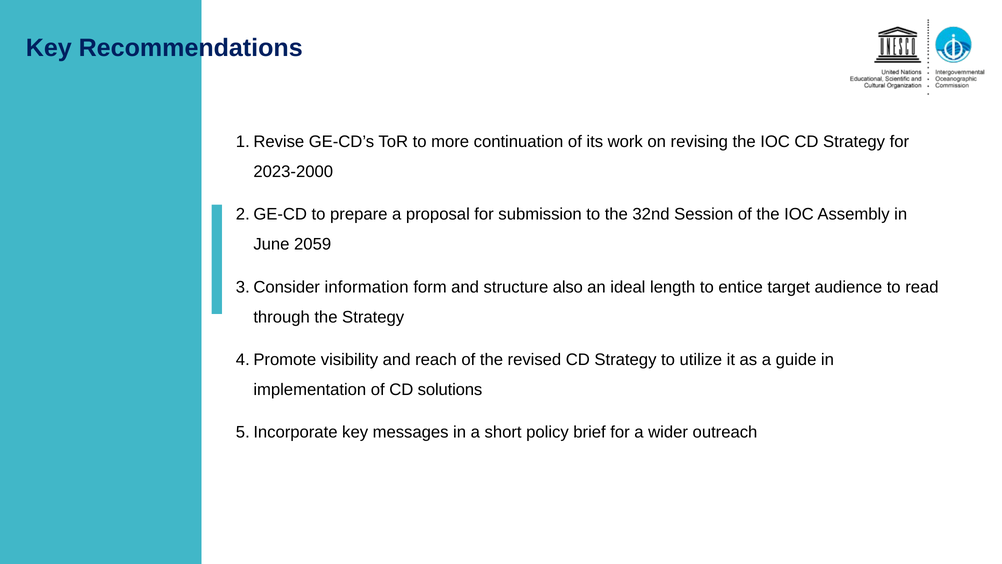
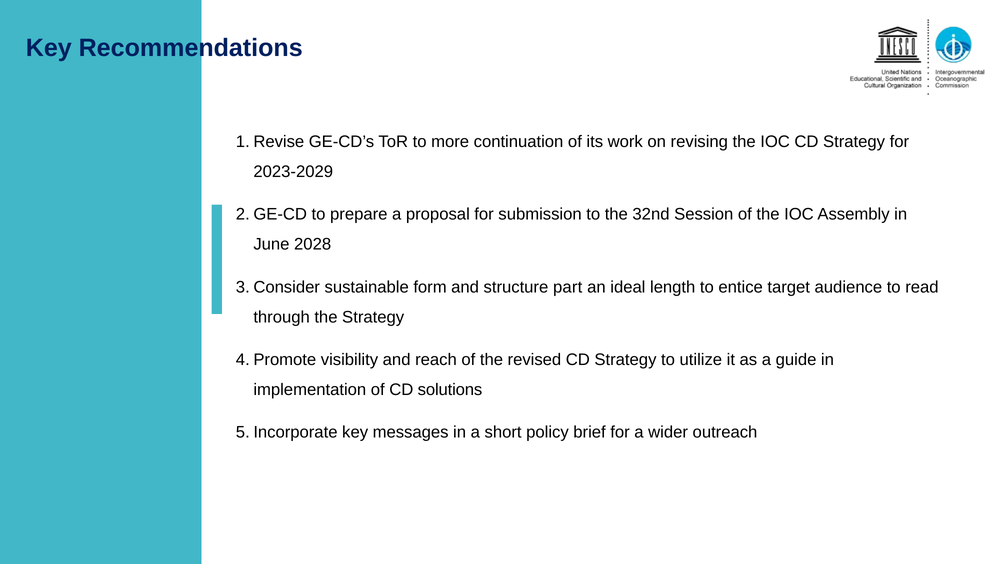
2023-2000: 2023-2000 -> 2023-2029
2059: 2059 -> 2028
information: information -> sustainable
also: also -> part
